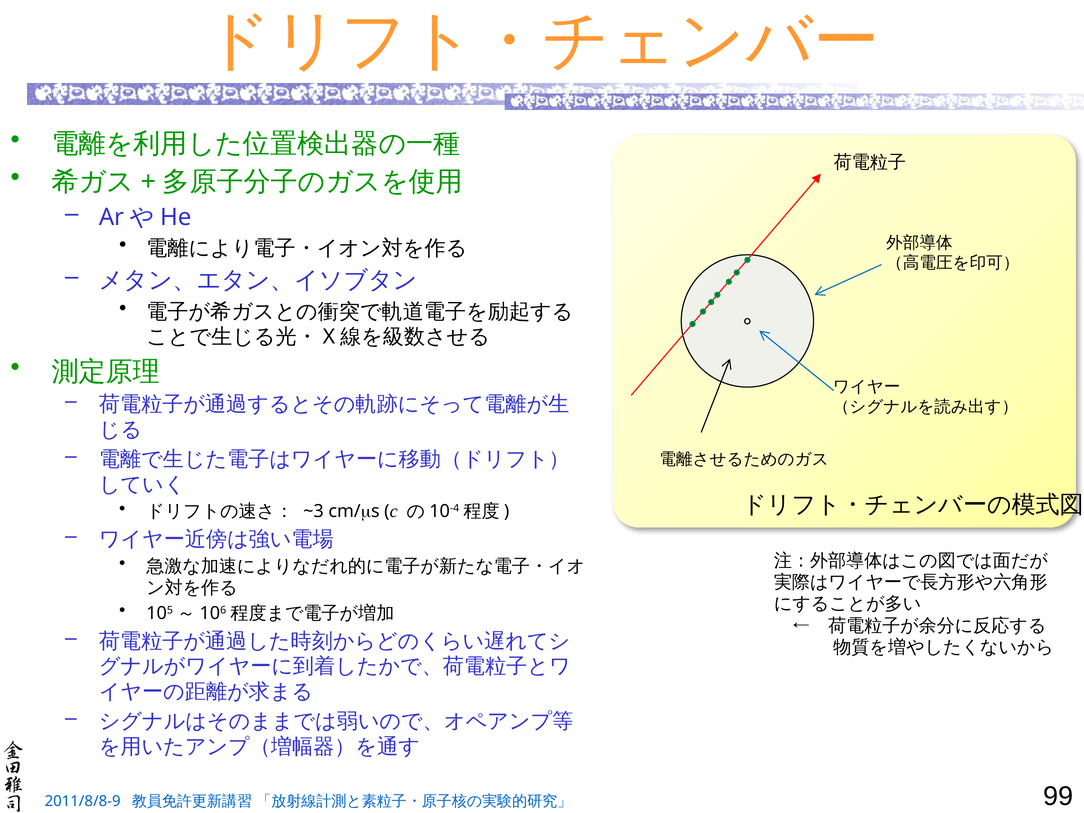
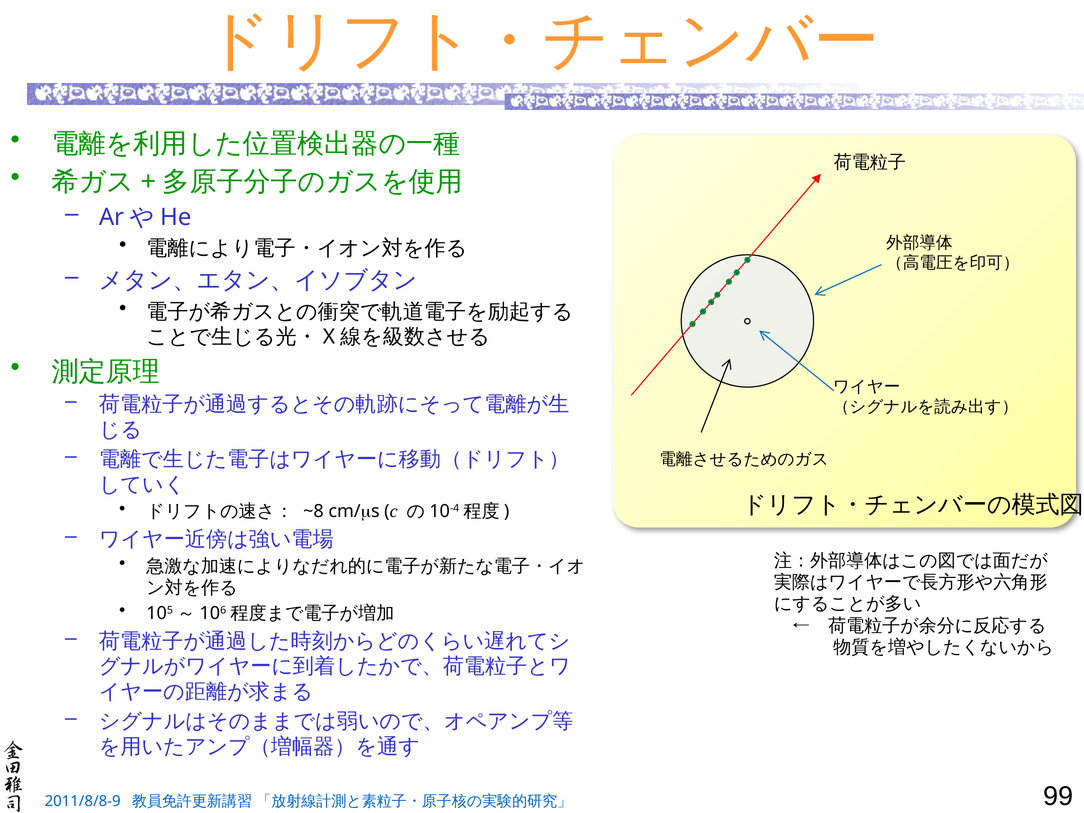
~3: ~3 -> ~8
